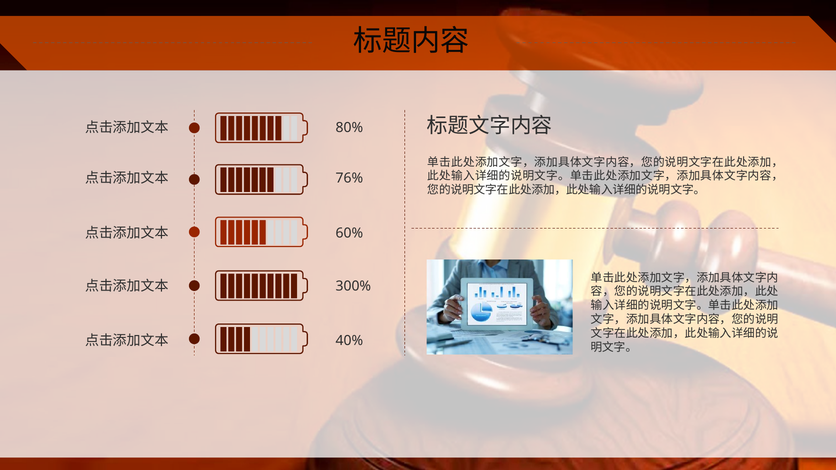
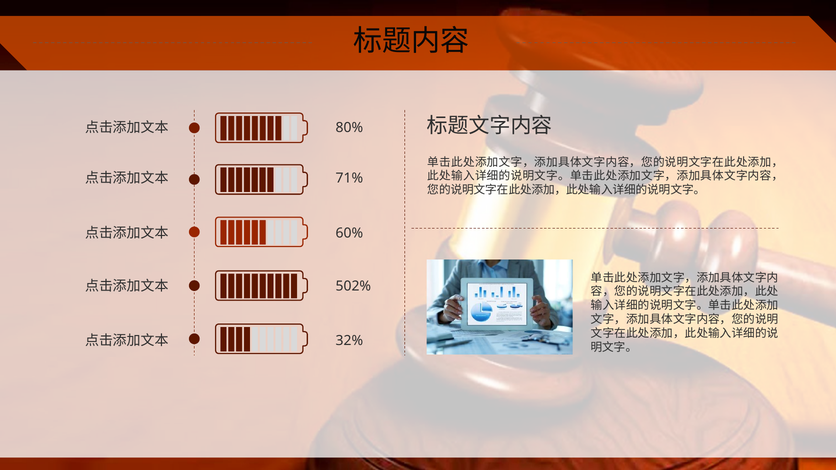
76%: 76% -> 71%
300%: 300% -> 502%
40%: 40% -> 32%
